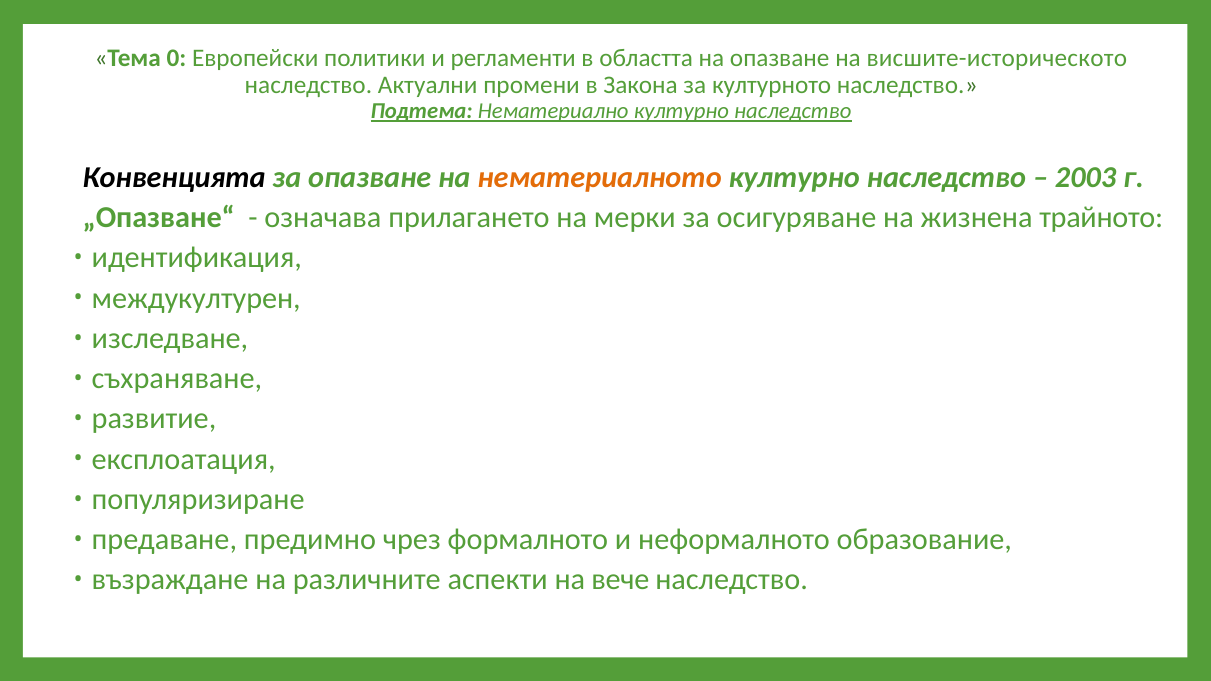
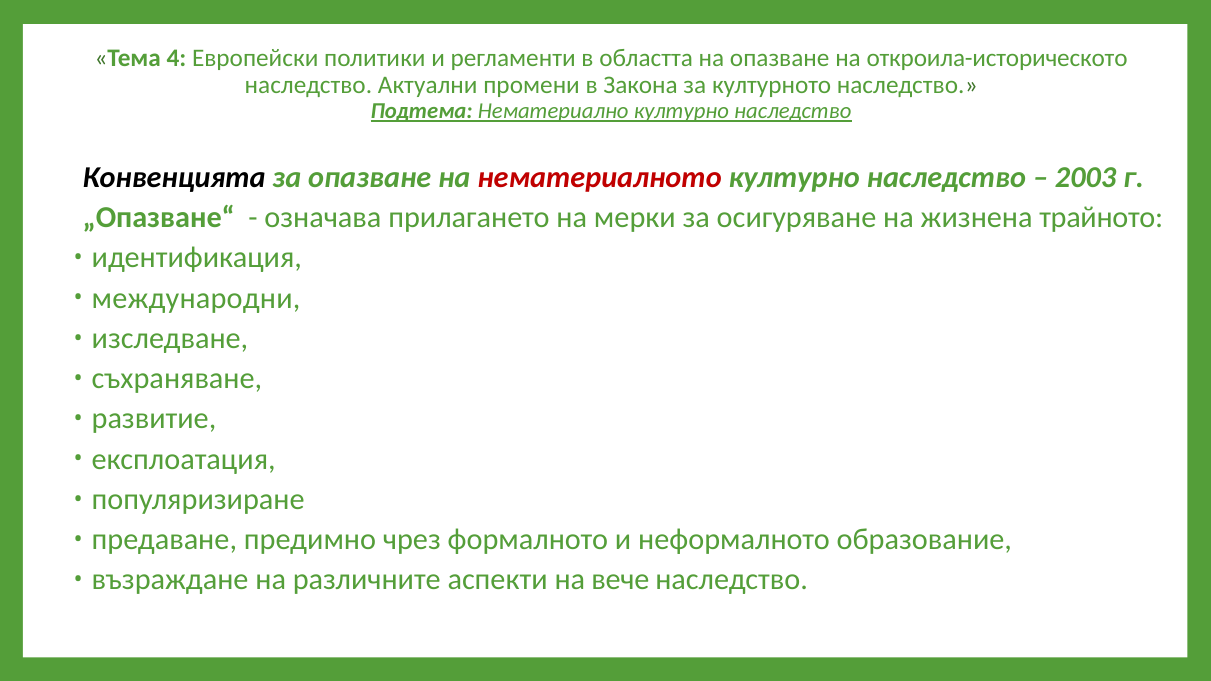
0: 0 -> 4
висшите-историческото: висшите-историческото -> откроила-историческото
нематериалното colour: orange -> red
междукултурен: междукултурен -> международни
